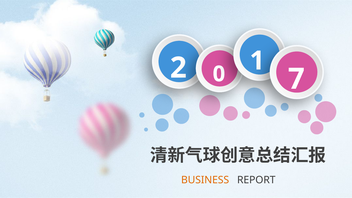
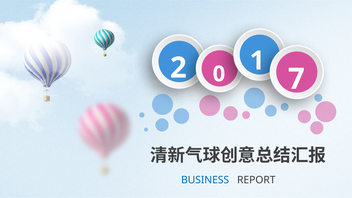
BUSINESS colour: orange -> blue
